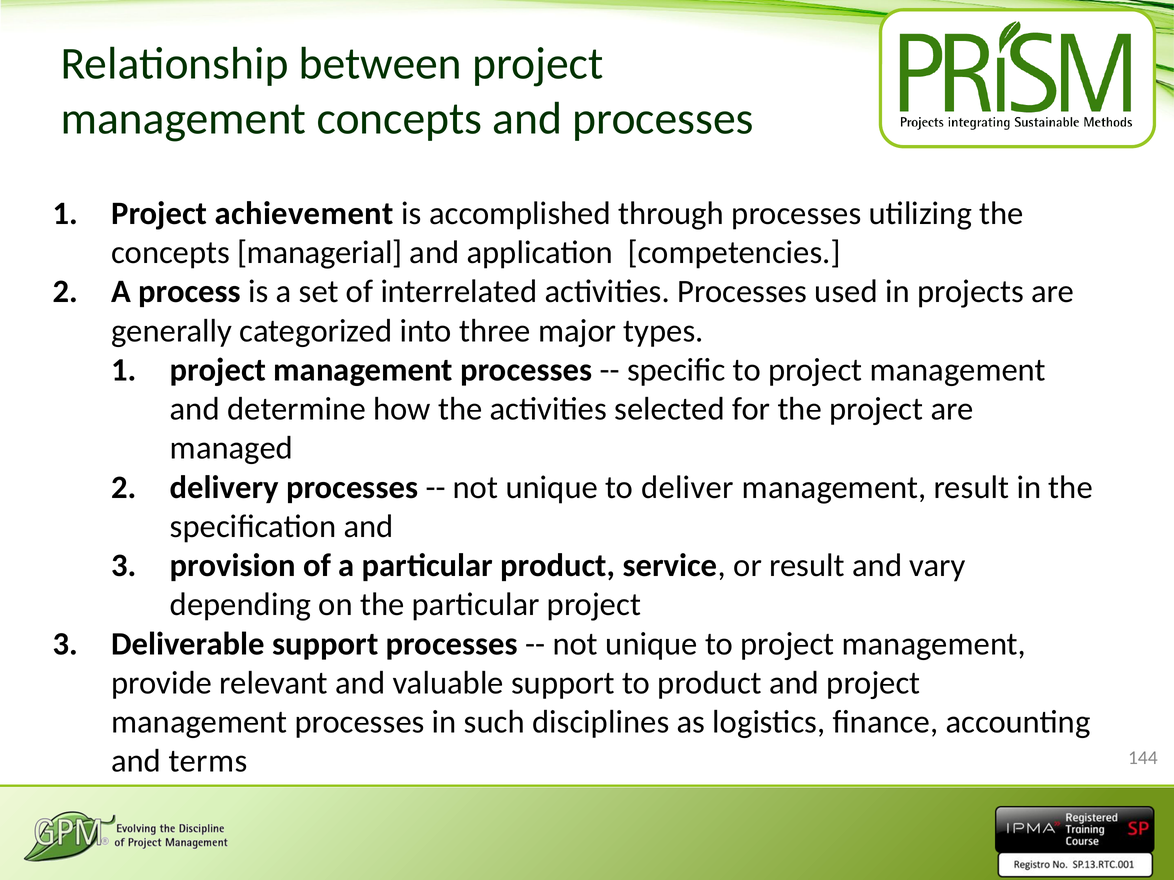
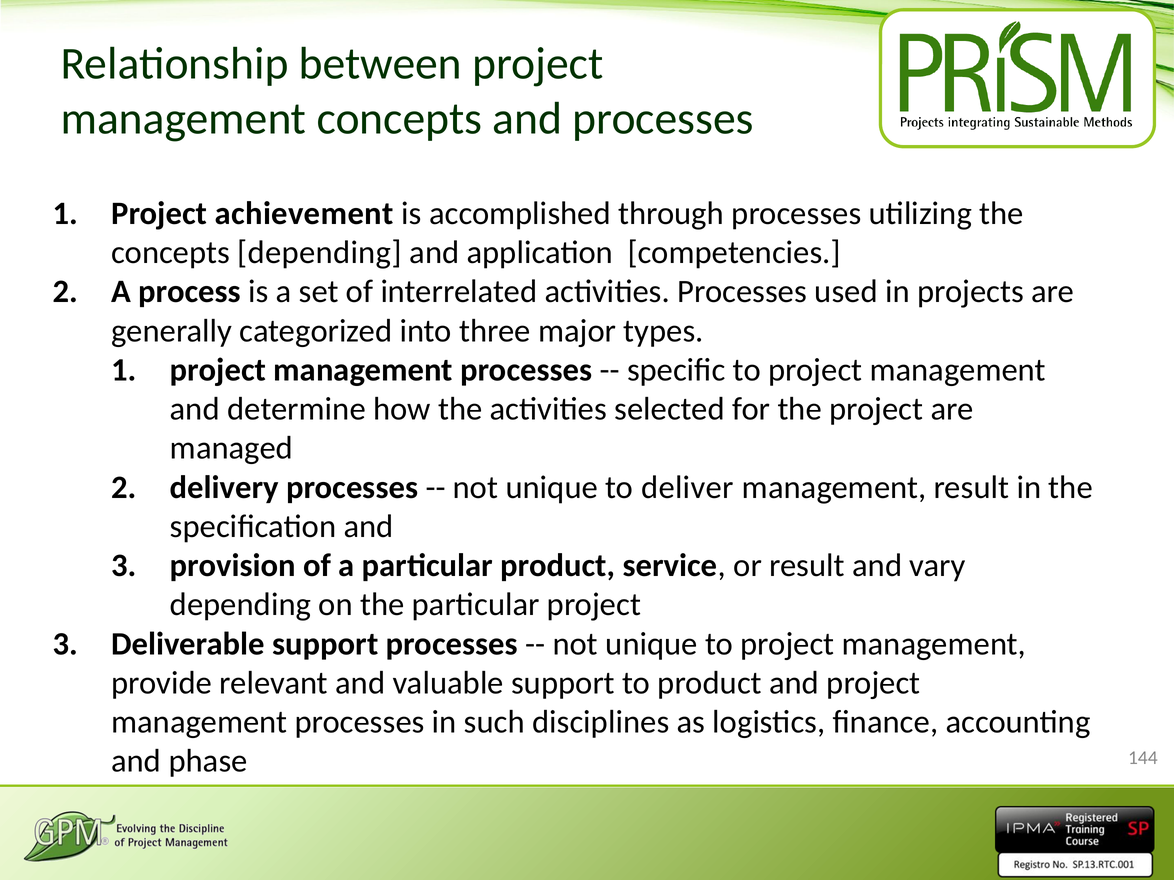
concepts managerial: managerial -> depending
terms: terms -> phase
